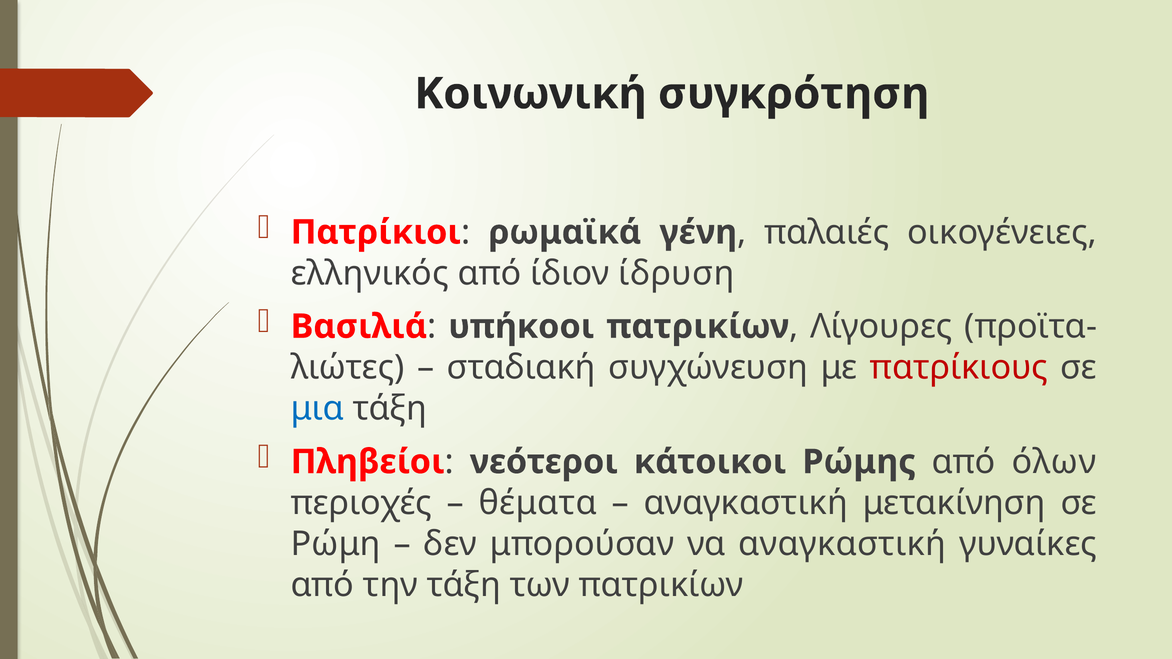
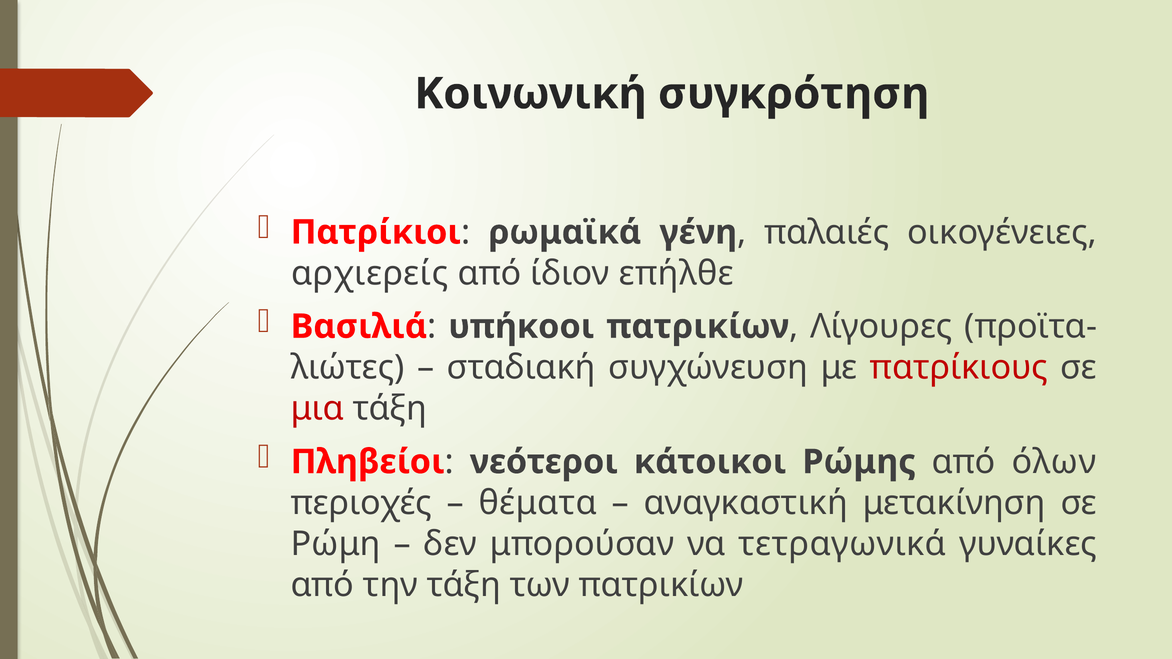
ελληνικός: ελληνικός -> αρχιερείς
ίδρυση: ίδρυση -> επήλθε
μια colour: blue -> red
να αναγκαστική: αναγκαστική -> τετραγωνικά
